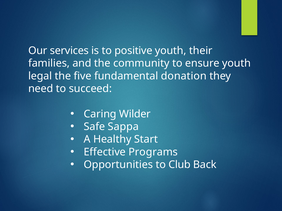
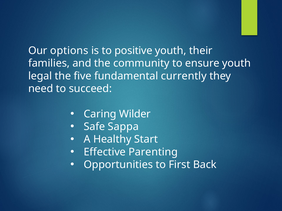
services: services -> options
donation: donation -> currently
Programs: Programs -> Parenting
Club: Club -> First
